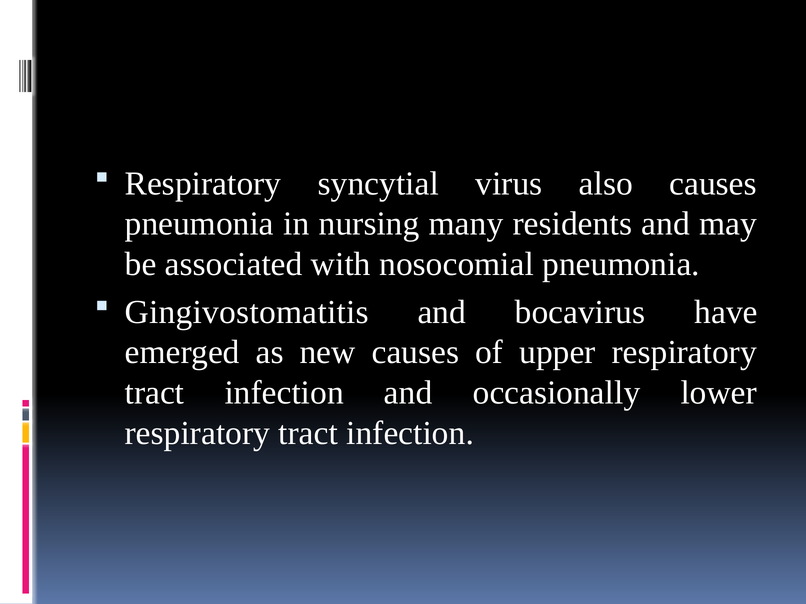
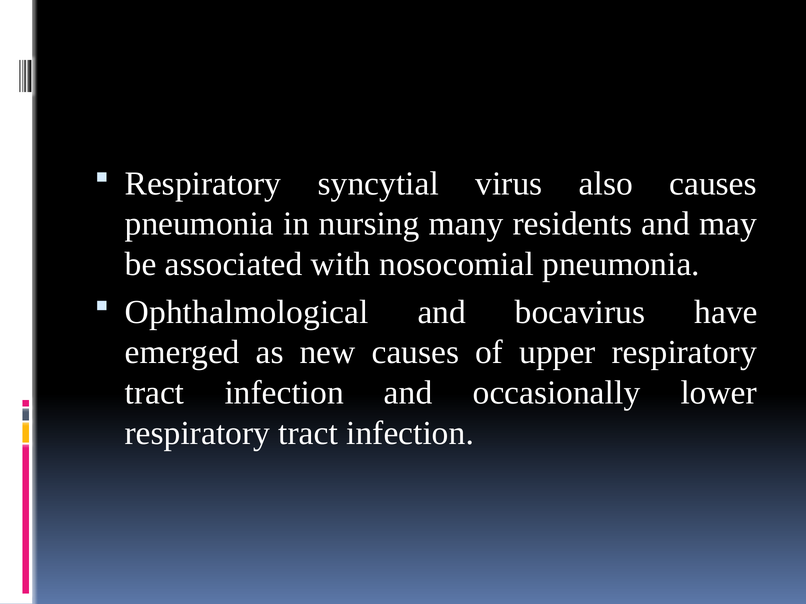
Gingivostomatitis: Gingivostomatitis -> Ophthalmological
